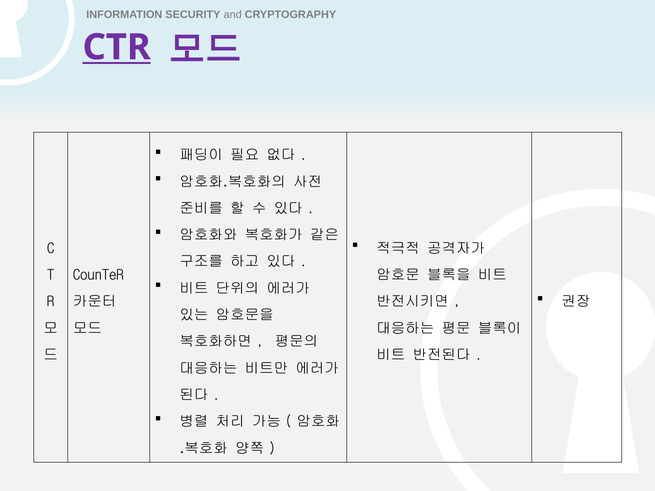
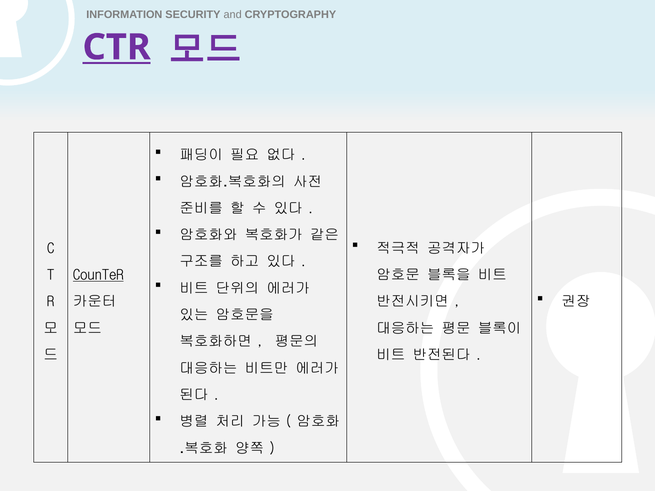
CounTeR underline: none -> present
